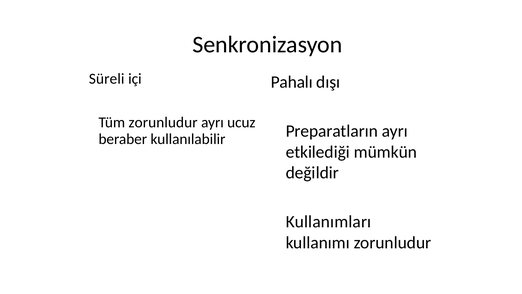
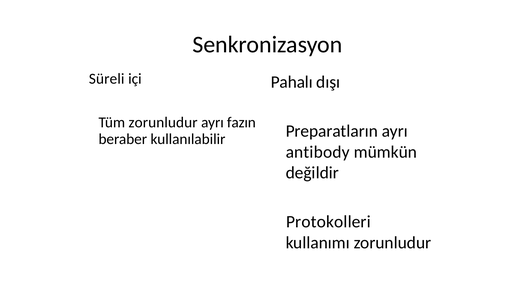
ucuz: ucuz -> fazın
etkilediği: etkilediği -> antibody
Kullanımları: Kullanımları -> Protokolleri
